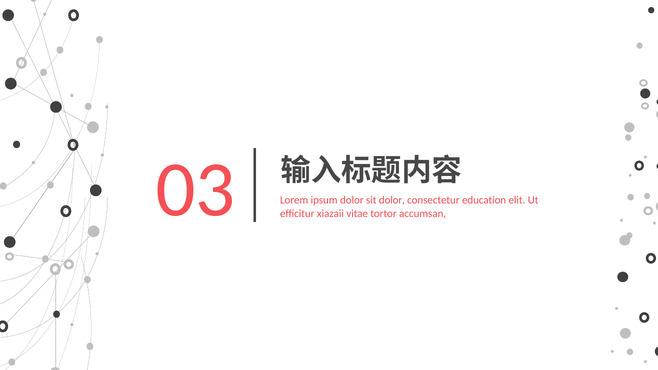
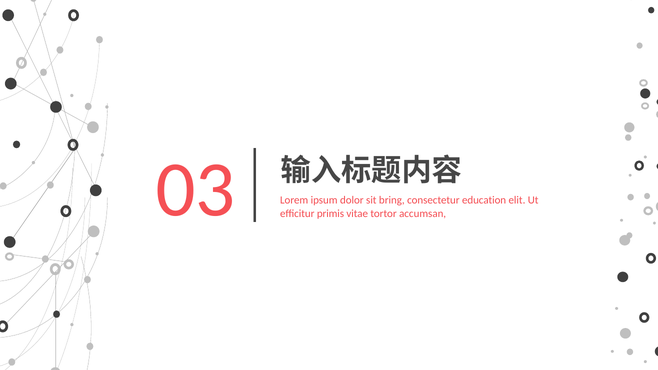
sit dolor: dolor -> bring
xiazaii: xiazaii -> primis
